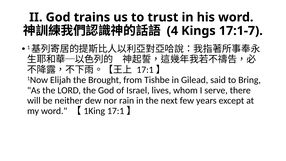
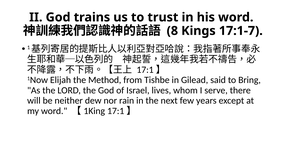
4: 4 -> 8
Brought: Brought -> Method
